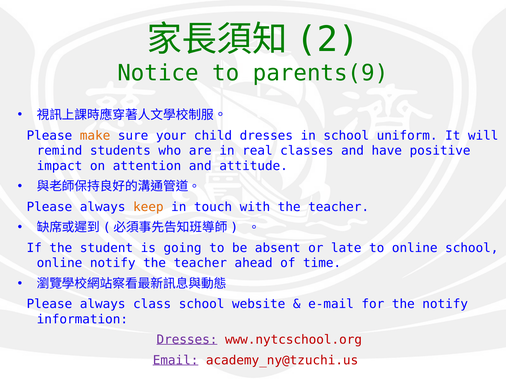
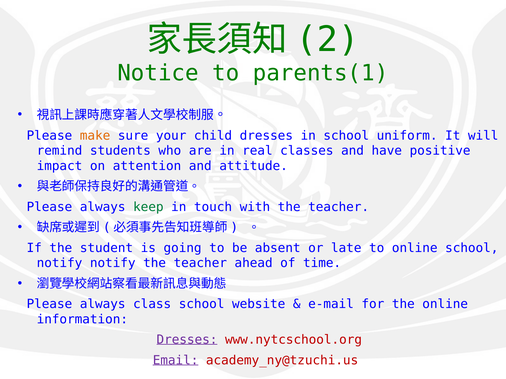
parents(9: parents(9 -> parents(1
keep colour: orange -> green
online at (60, 263): online -> notify
the notify: notify -> online
